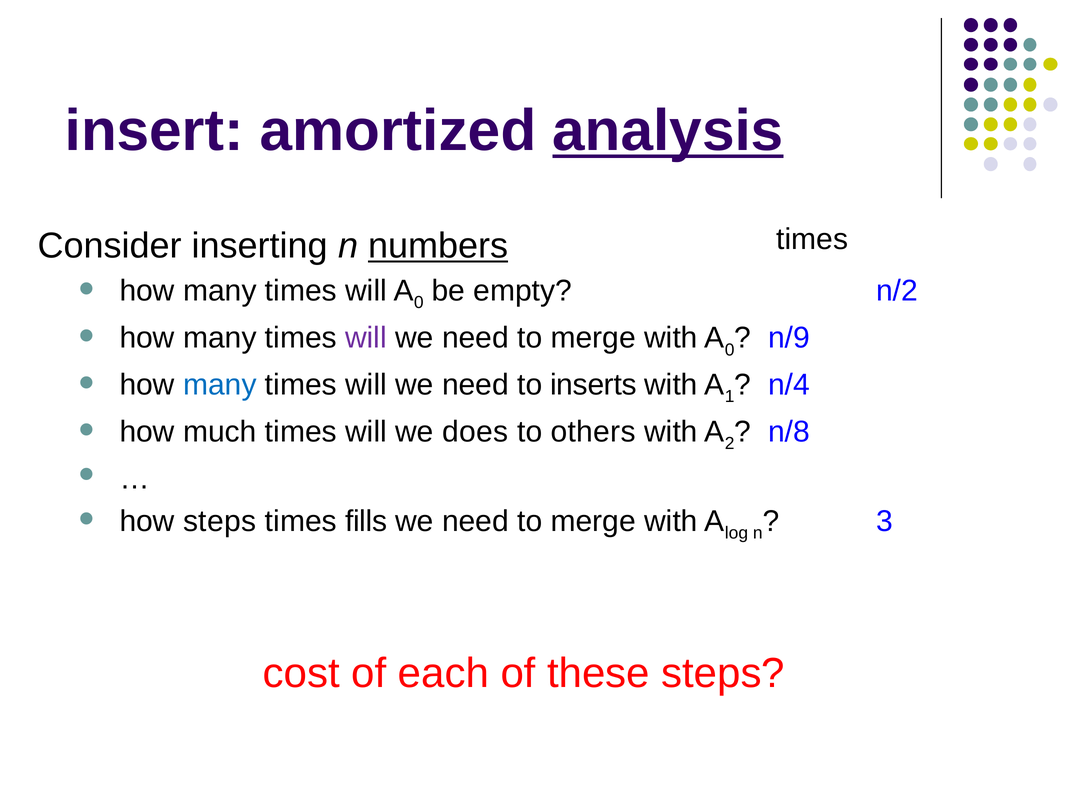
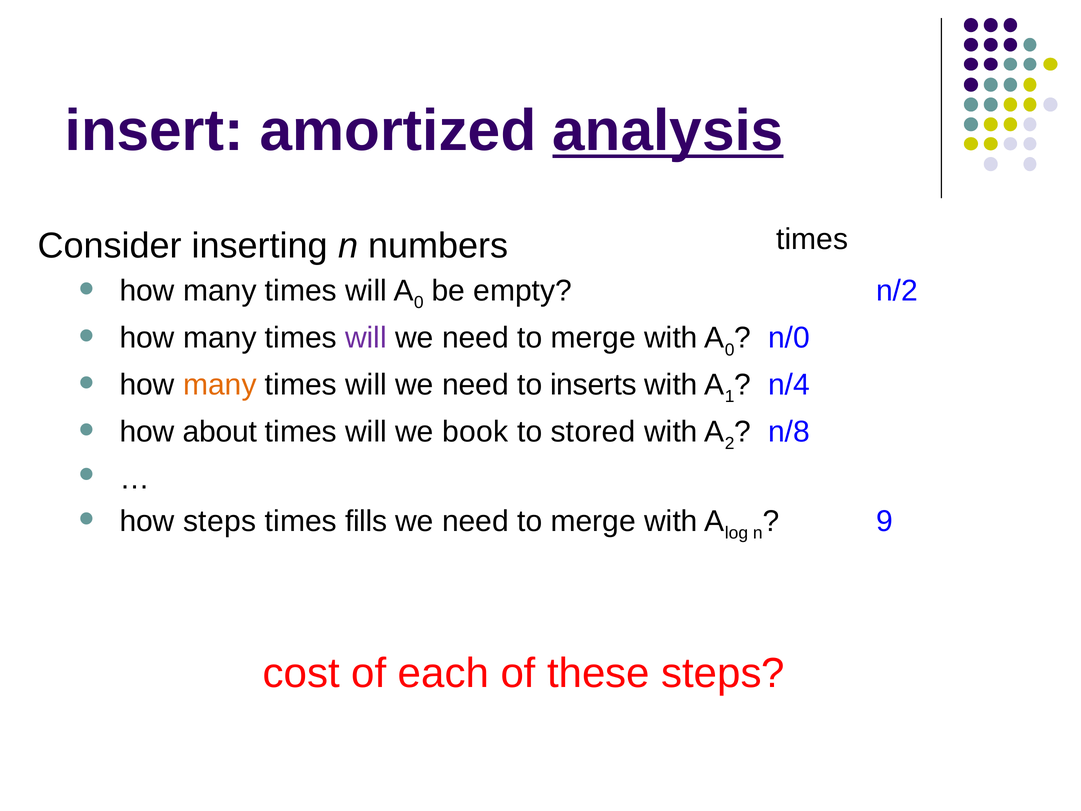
numbers underline: present -> none
n/9: n/9 -> n/0
many at (220, 385) colour: blue -> orange
much: much -> about
does: does -> book
others: others -> stored
3: 3 -> 9
